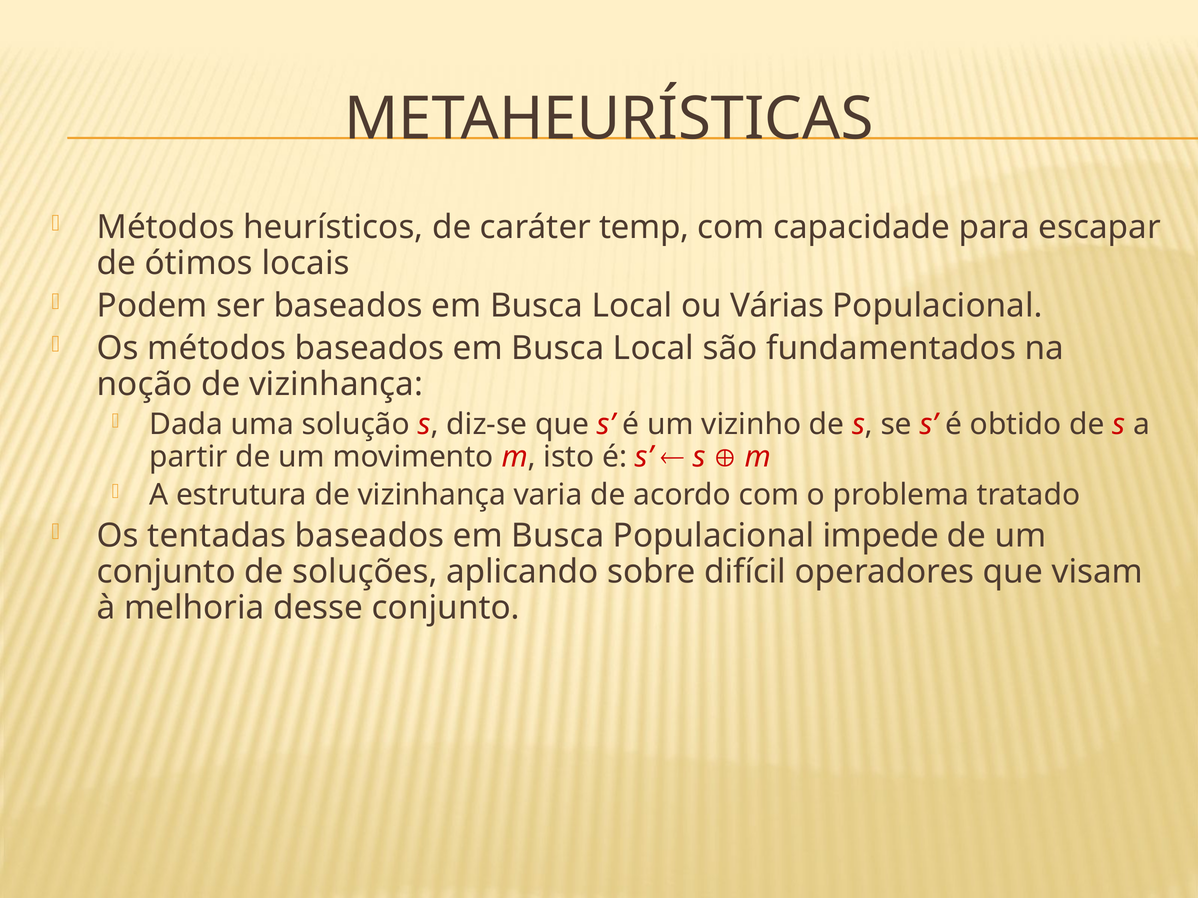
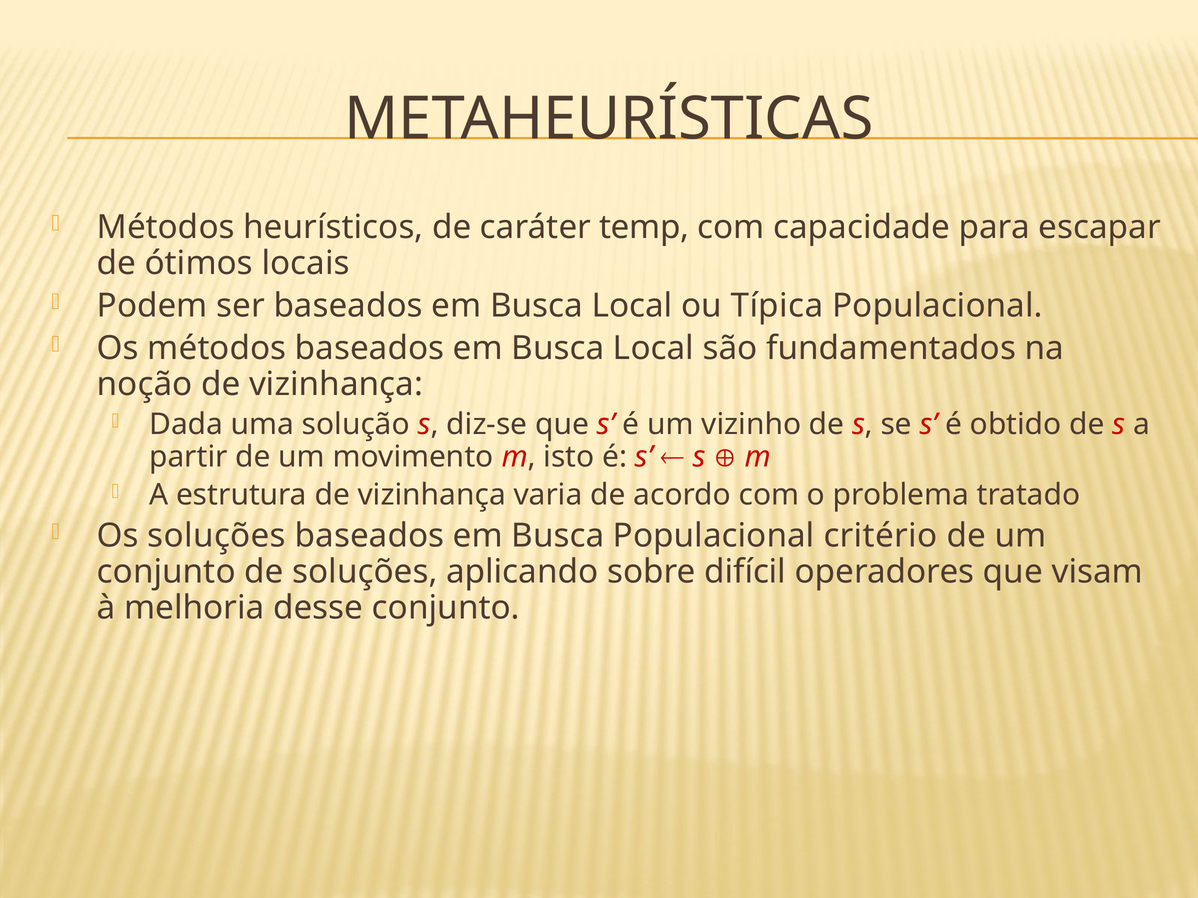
Várias: Várias -> Típica
Os tentadas: tentadas -> soluções
impede: impede -> critério
